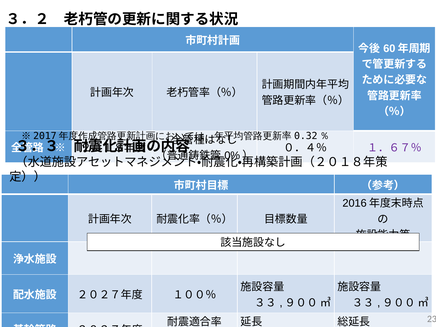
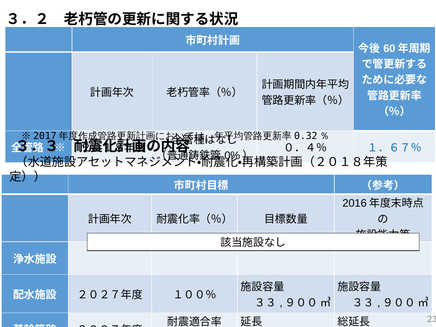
１．６７％ colour: purple -> blue
